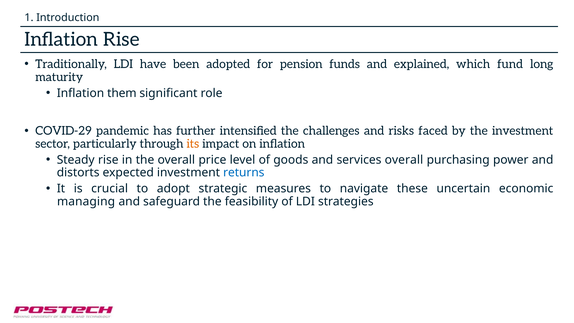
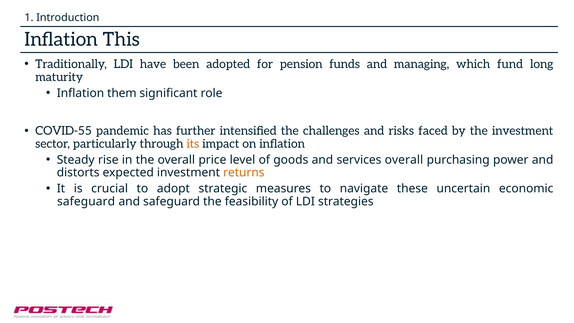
Inflation Rise: Rise -> This
explained: explained -> managing
COVID-29: COVID-29 -> COVID-55
returns colour: blue -> orange
managing at (86, 201): managing -> safeguard
